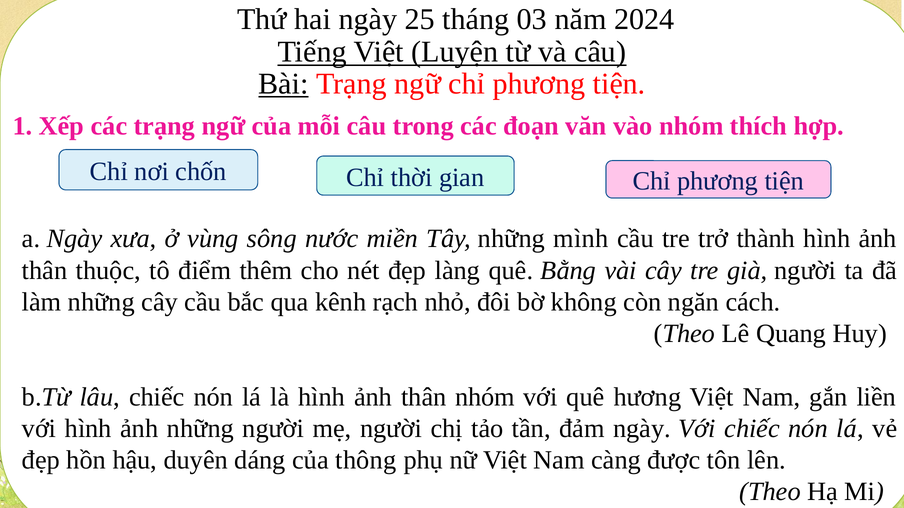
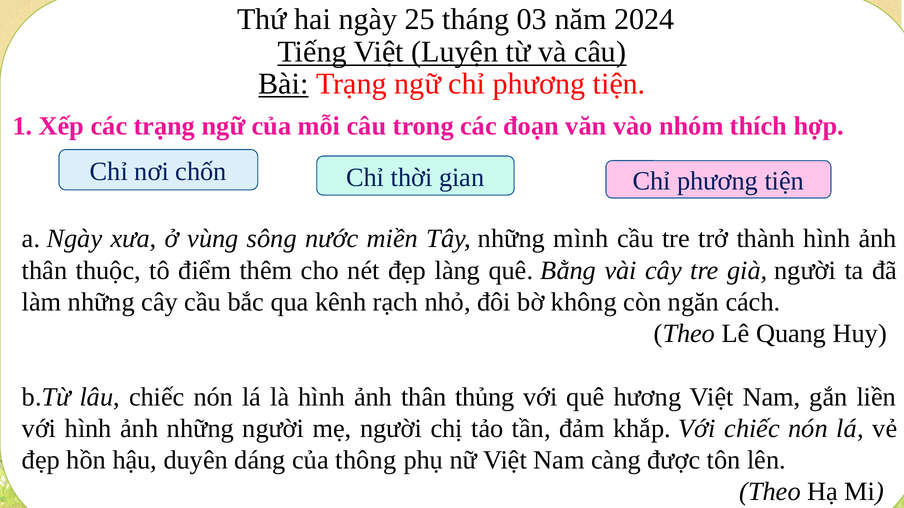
thân nhóm: nhóm -> thủng
đảm ngày: ngày -> khắp
